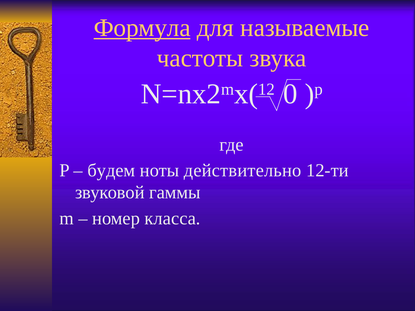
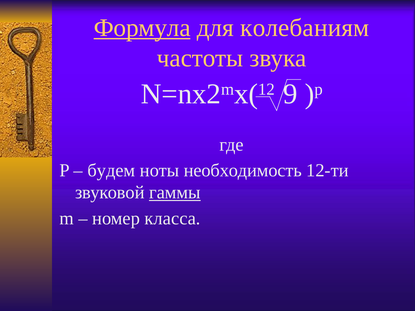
называемые: называемые -> колебаниям
0: 0 -> 9
действительно: действительно -> необходимость
гаммы underline: none -> present
